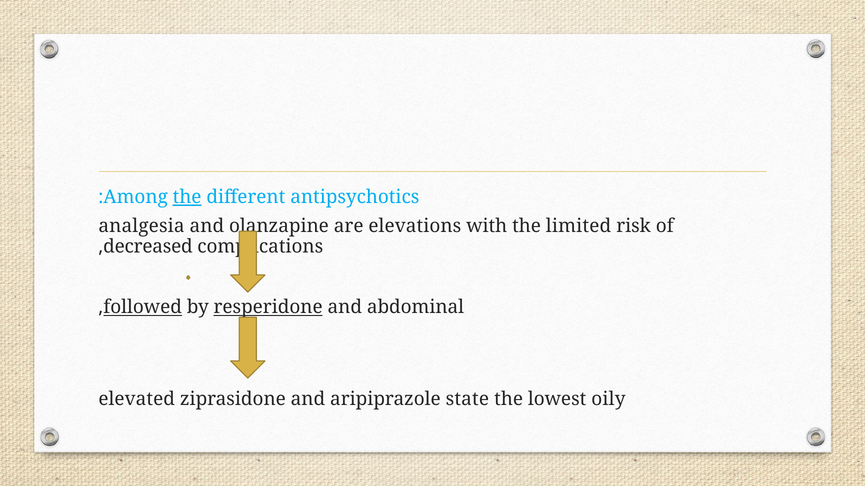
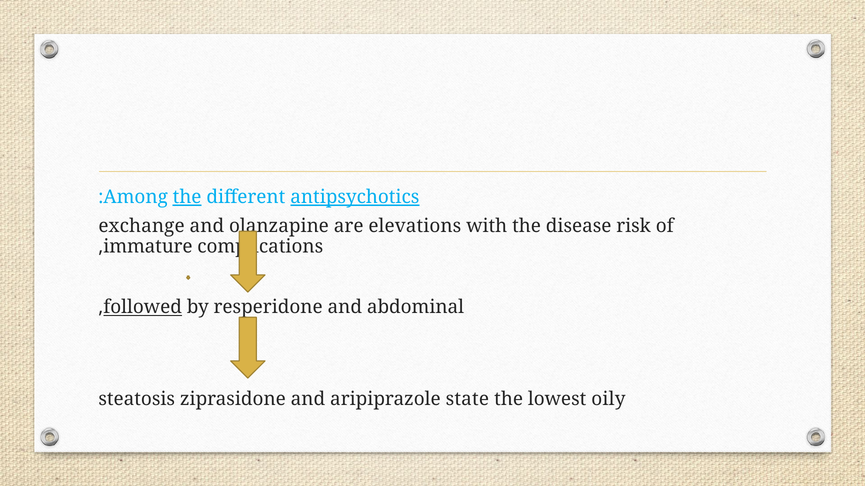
antipsychotics underline: none -> present
analgesia: analgesia -> exchange
limited: limited -> disease
decreased: decreased -> immature
resperidone underline: present -> none
elevated: elevated -> steatosis
